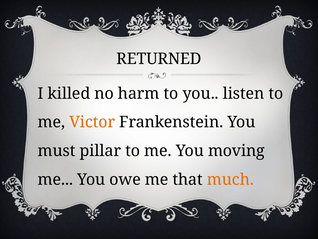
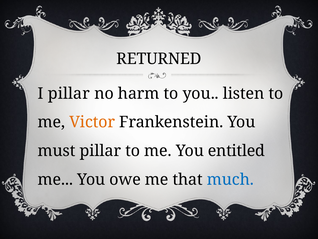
I killed: killed -> pillar
moving: moving -> entitled
much colour: orange -> blue
